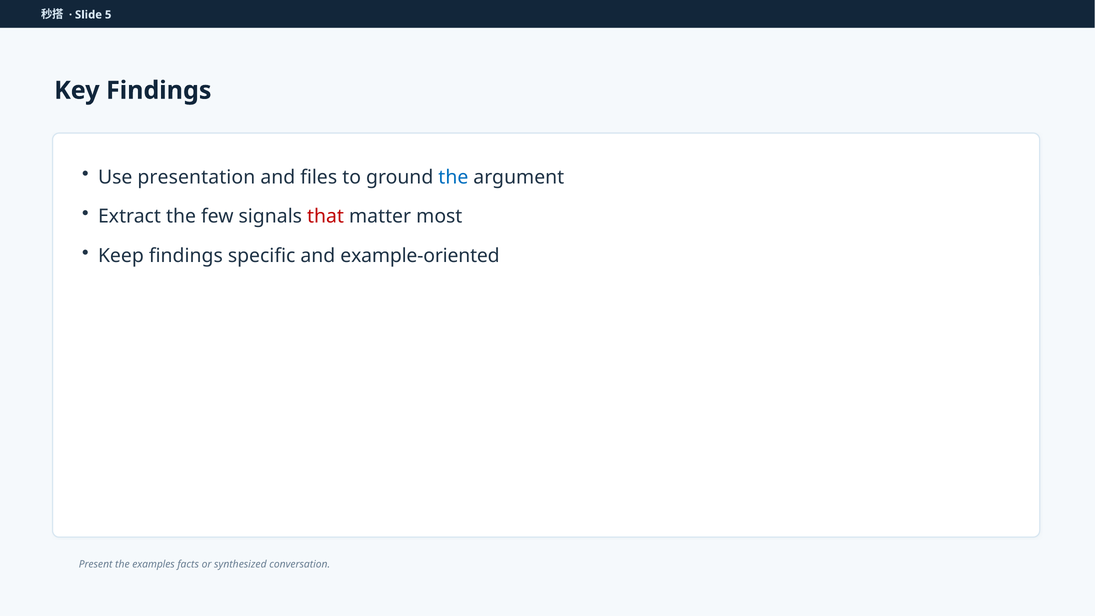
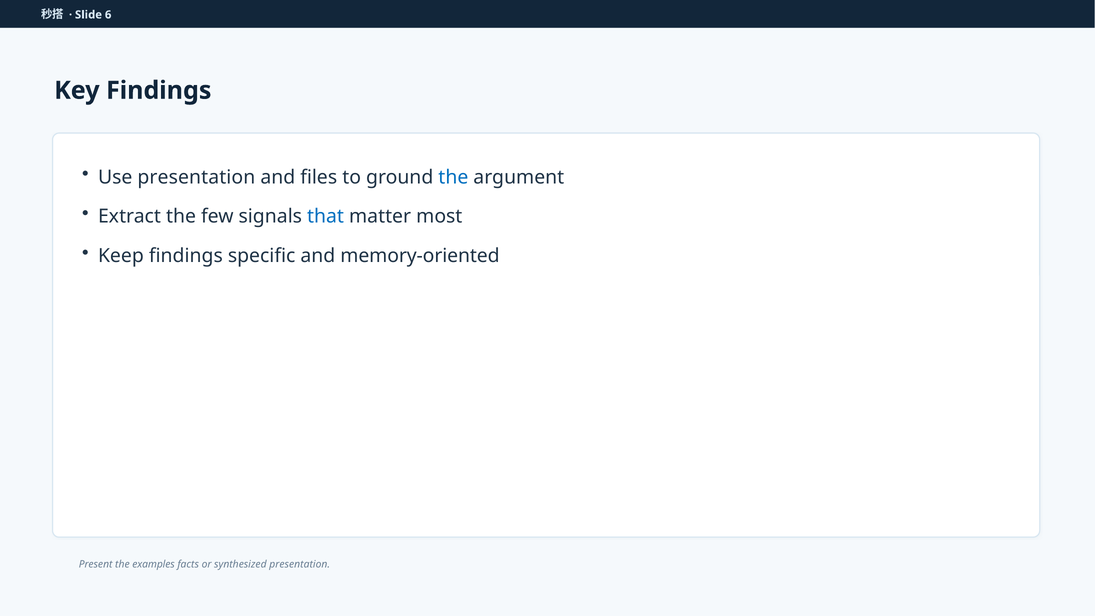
5: 5 -> 6
that colour: red -> blue
example-oriented: example-oriented -> memory-oriented
synthesized conversation: conversation -> presentation
